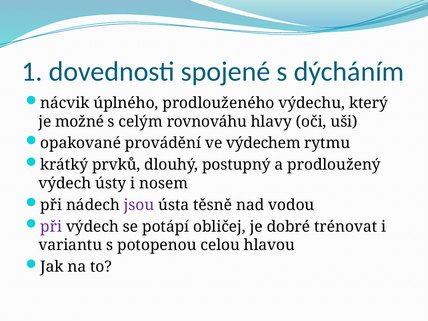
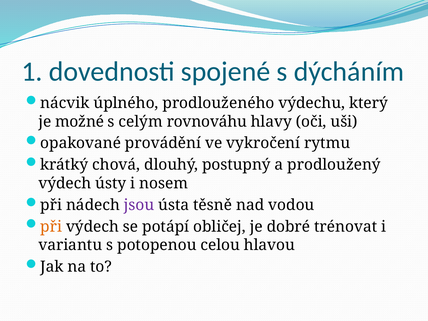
výdechem: výdechem -> vykročení
prvků: prvků -> chová
při at (51, 227) colour: purple -> orange
